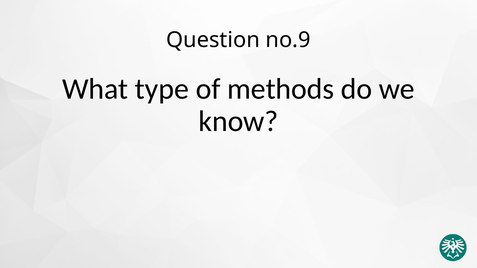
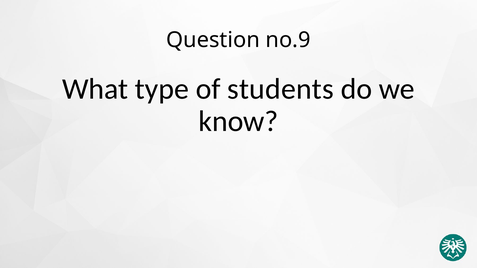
methods: methods -> students
